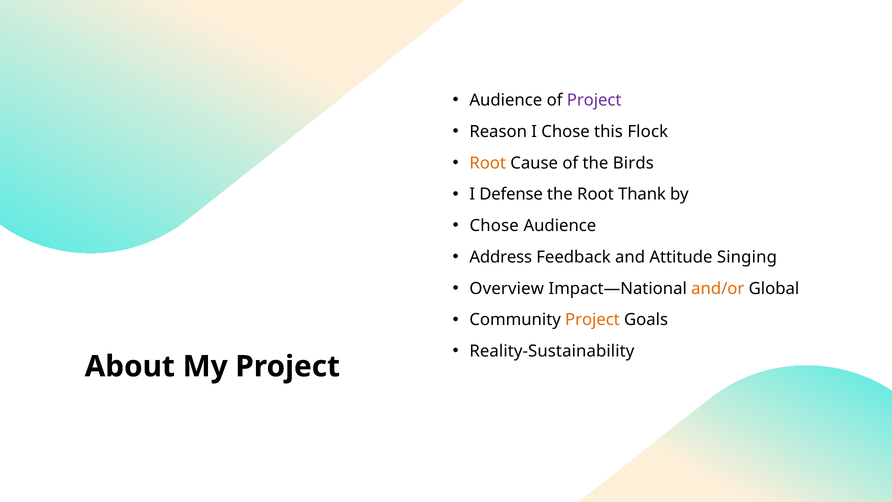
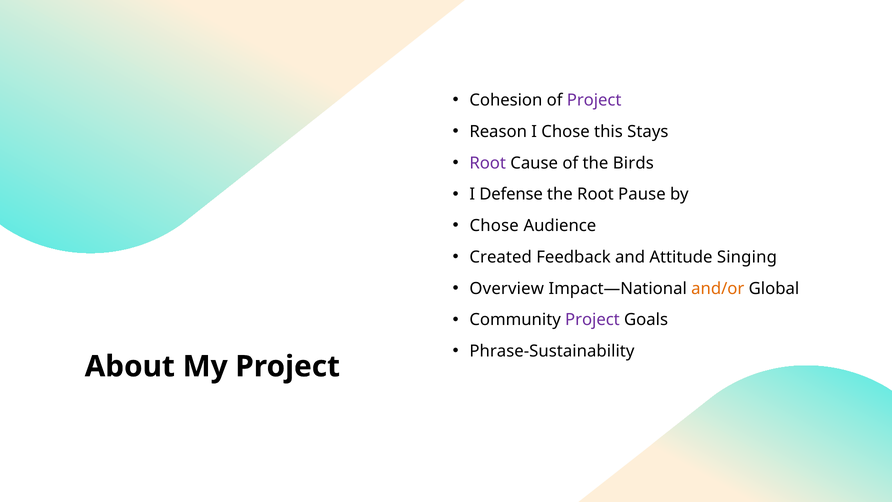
Audience at (506, 100): Audience -> Cohesion
Flock: Flock -> Stays
Root at (488, 163) colour: orange -> purple
Thank: Thank -> Pause
Address: Address -> Created
Project at (592, 320) colour: orange -> purple
Reality-Sustainability: Reality-Sustainability -> Phrase-Sustainability
